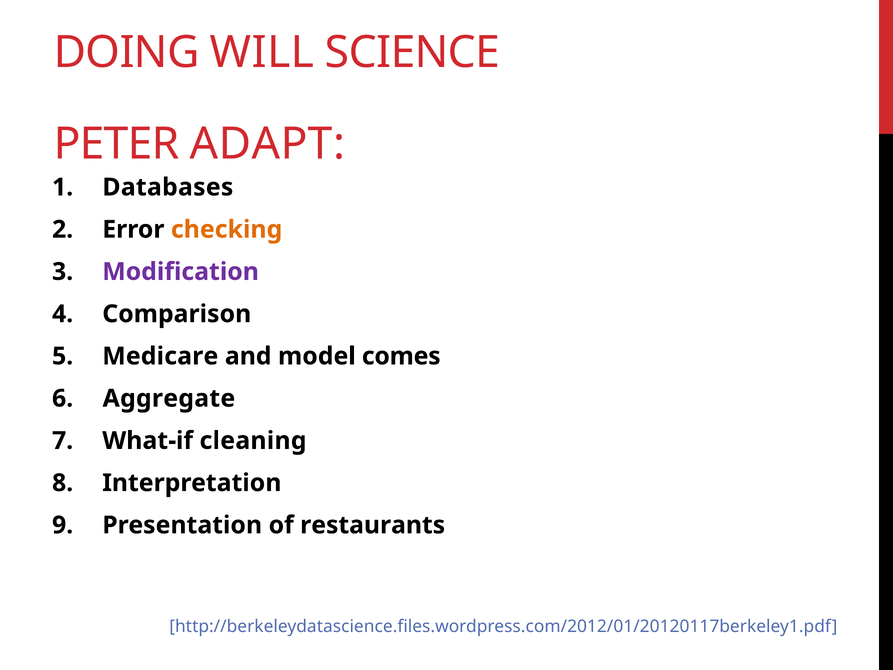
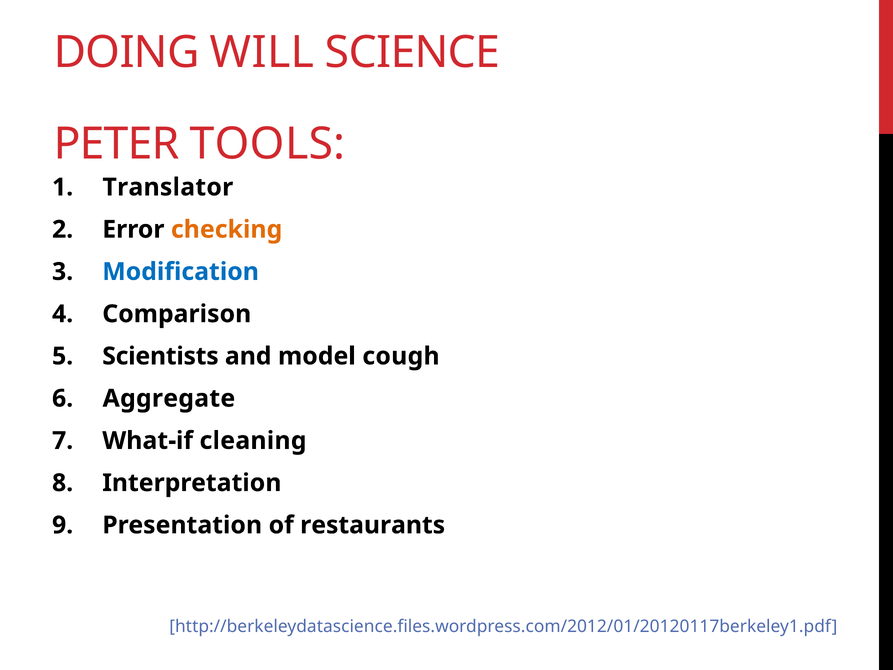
ADAPT: ADAPT -> TOOLS
Databases: Databases -> Translator
Modiﬁcation colour: purple -> blue
Medicare: Medicare -> Scientists
comes: comes -> cough
